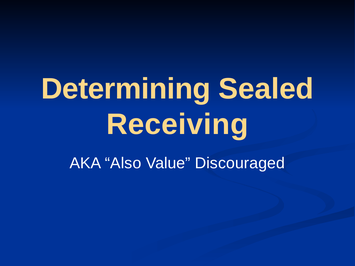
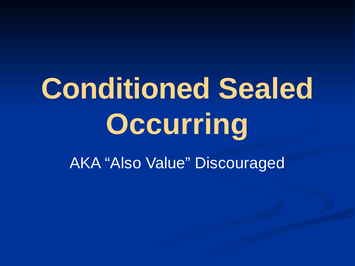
Determining: Determining -> Conditioned
Receiving: Receiving -> Occurring
